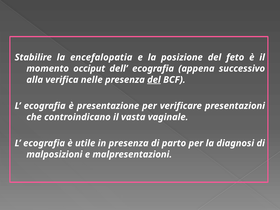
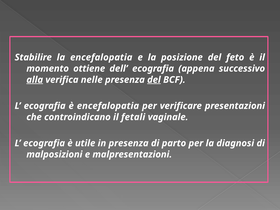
occiput: occiput -> ottiene
alla underline: none -> present
è presentazione: presentazione -> encefalopatia
vasta: vasta -> fetali
